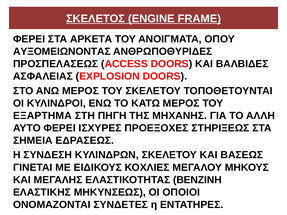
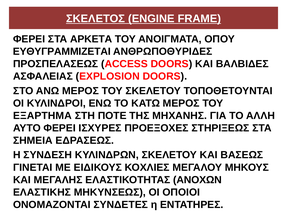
ΑΥΞΟΜΕΙΩΝΟΝΤΑΣ: ΑΥΞΟΜΕΙΩΝΟΝΤΑΣ -> ΕΥΘΥΓΡΑΜΜΙΖΕΤΑΙ
ΠΗΓΗ: ΠΗΓΗ -> ΠΟΤΕ
ΒΕΝΖΙΝΗ: ΒΕΝΖΙΝΗ -> ΑΝΟΧΩΝ
